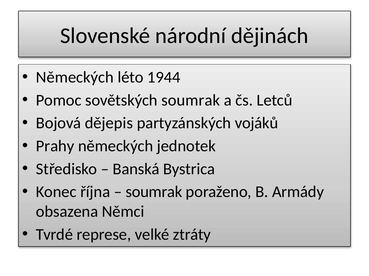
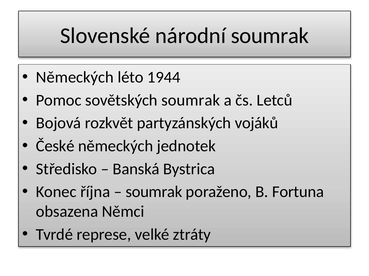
národní dějinách: dějinách -> soumrak
dějepis: dějepis -> rozkvět
Prahy: Prahy -> České
Armády: Armády -> Fortuna
